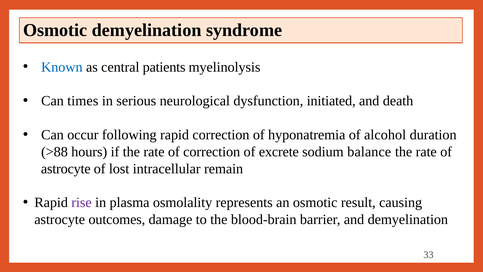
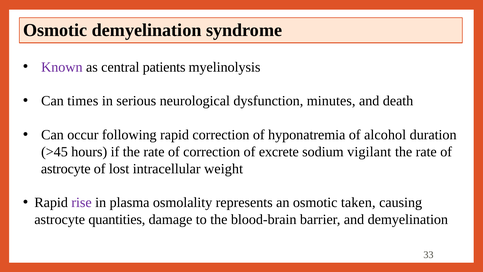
Known colour: blue -> purple
initiated: initiated -> minutes
>88: >88 -> >45
balance: balance -> vigilant
remain: remain -> weight
result: result -> taken
outcomes: outcomes -> quantities
